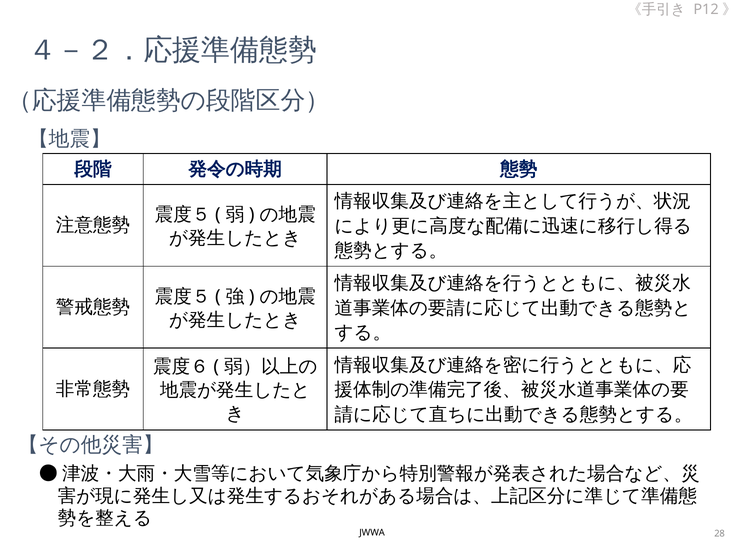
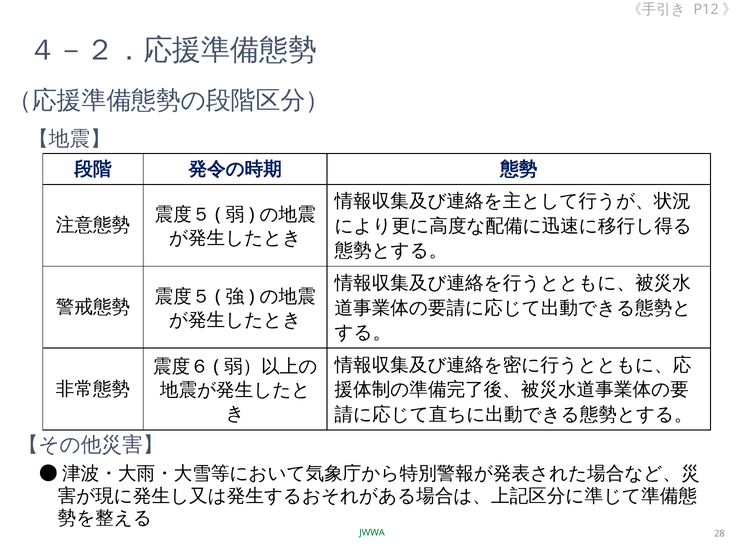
JWWA colour: black -> green
